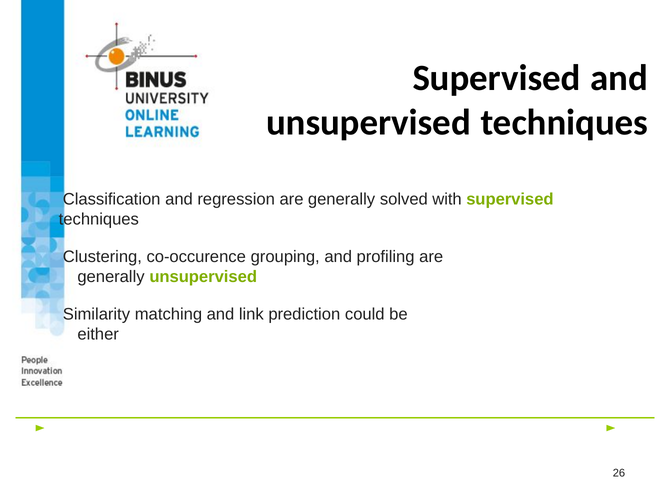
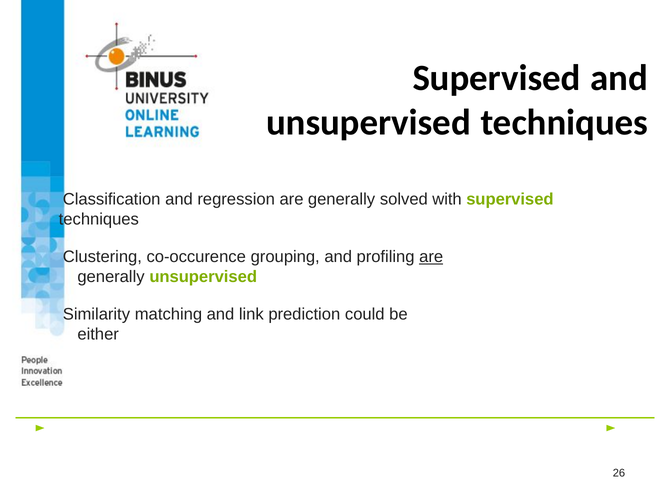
are at (431, 257) underline: none -> present
